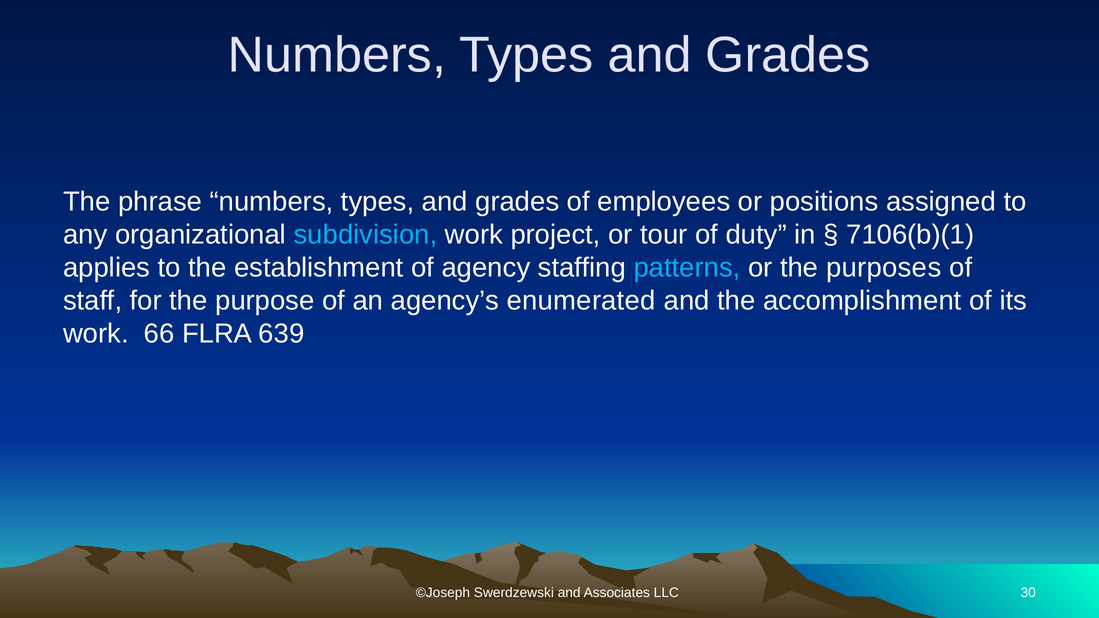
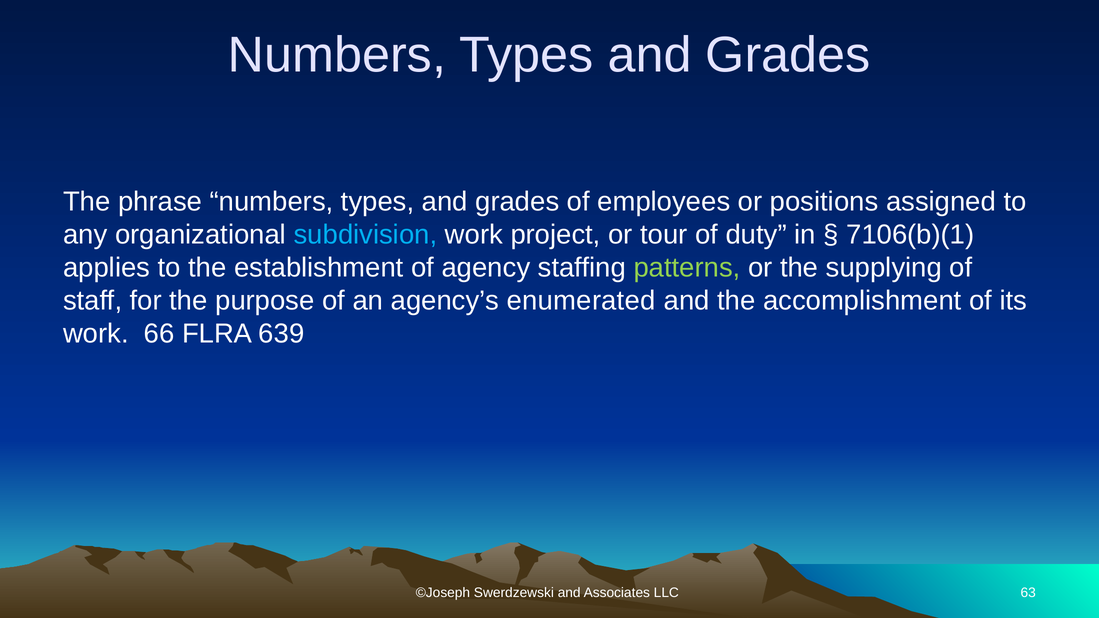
patterns colour: light blue -> light green
purposes: purposes -> supplying
30: 30 -> 63
